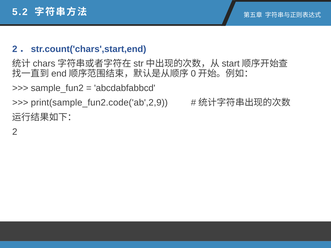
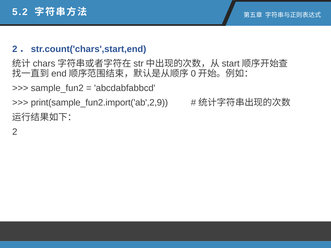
print(sample_fun2.code('ab',2,9: print(sample_fun2.code('ab',2,9 -> print(sample_fun2.import('ab',2,9
